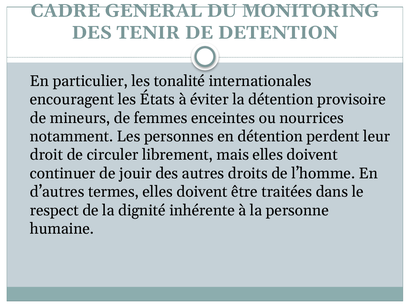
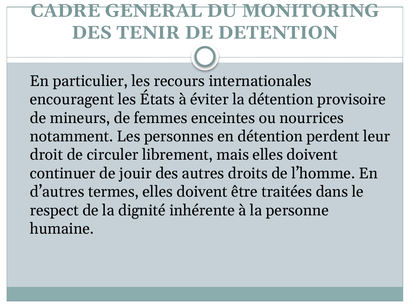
tonalité: tonalité -> recours
